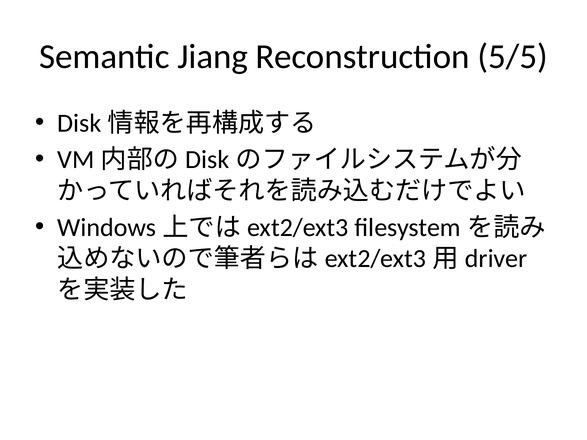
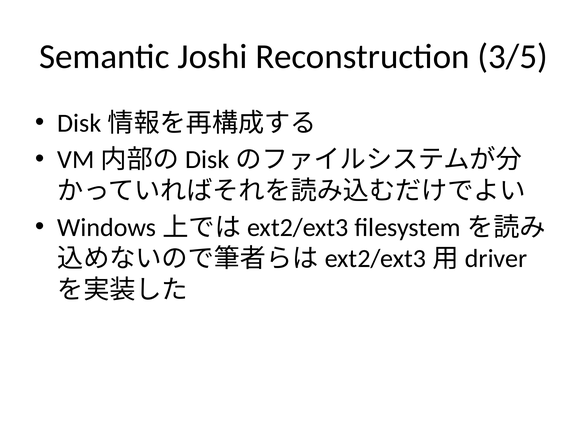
Jiang: Jiang -> Joshi
5/5: 5/5 -> 3/5
